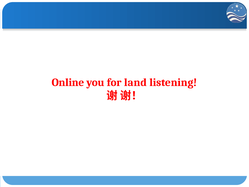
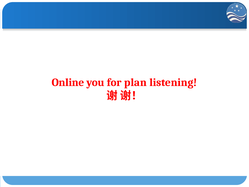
land: land -> plan
